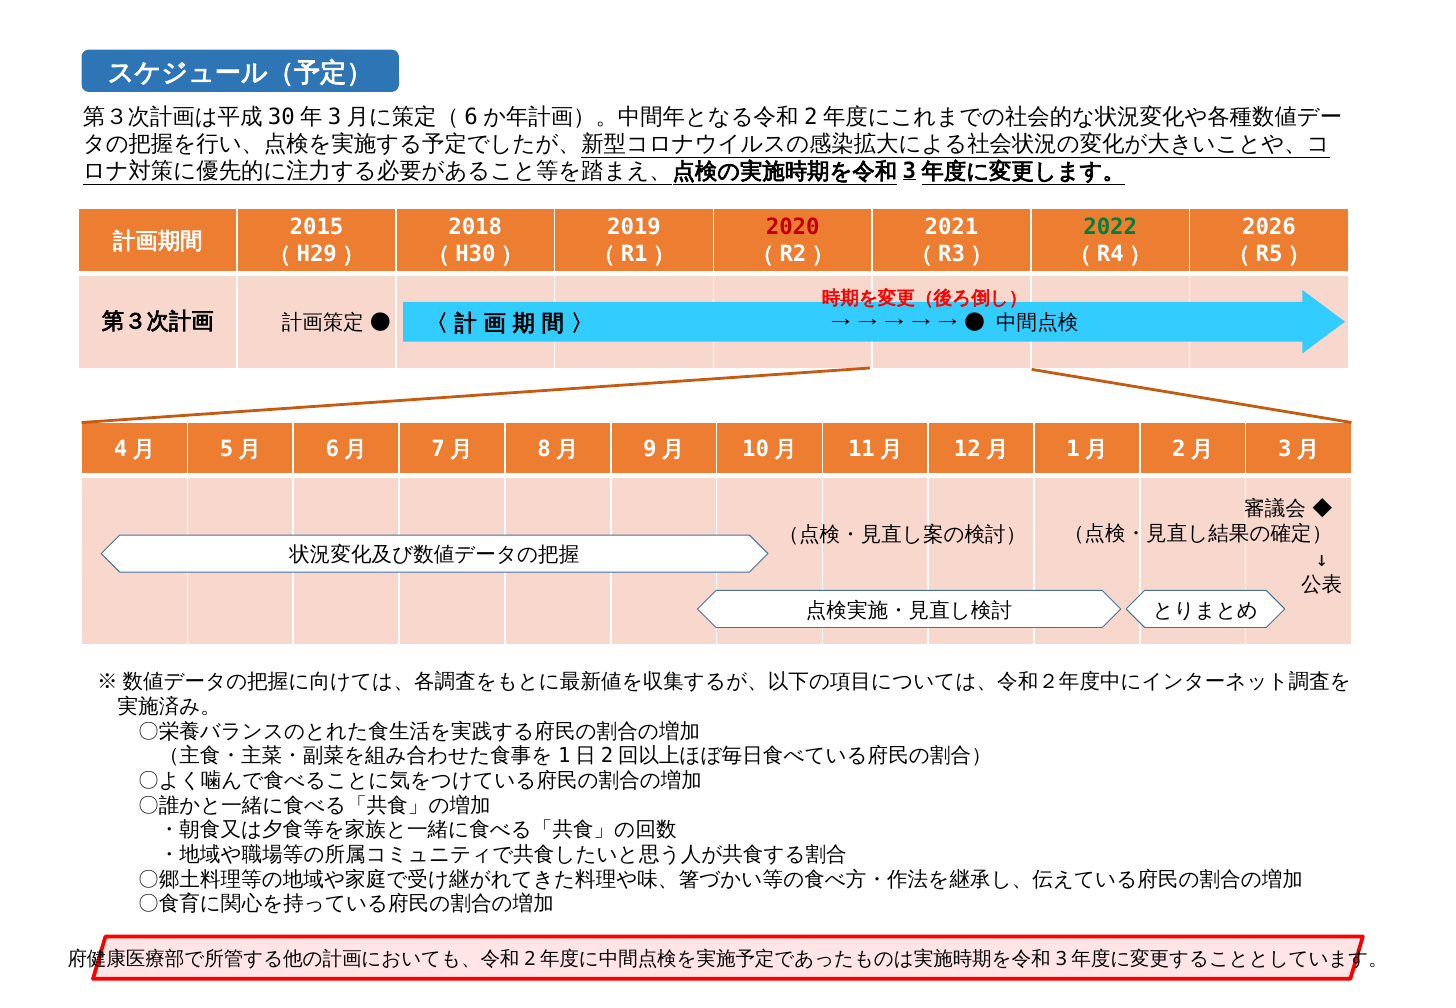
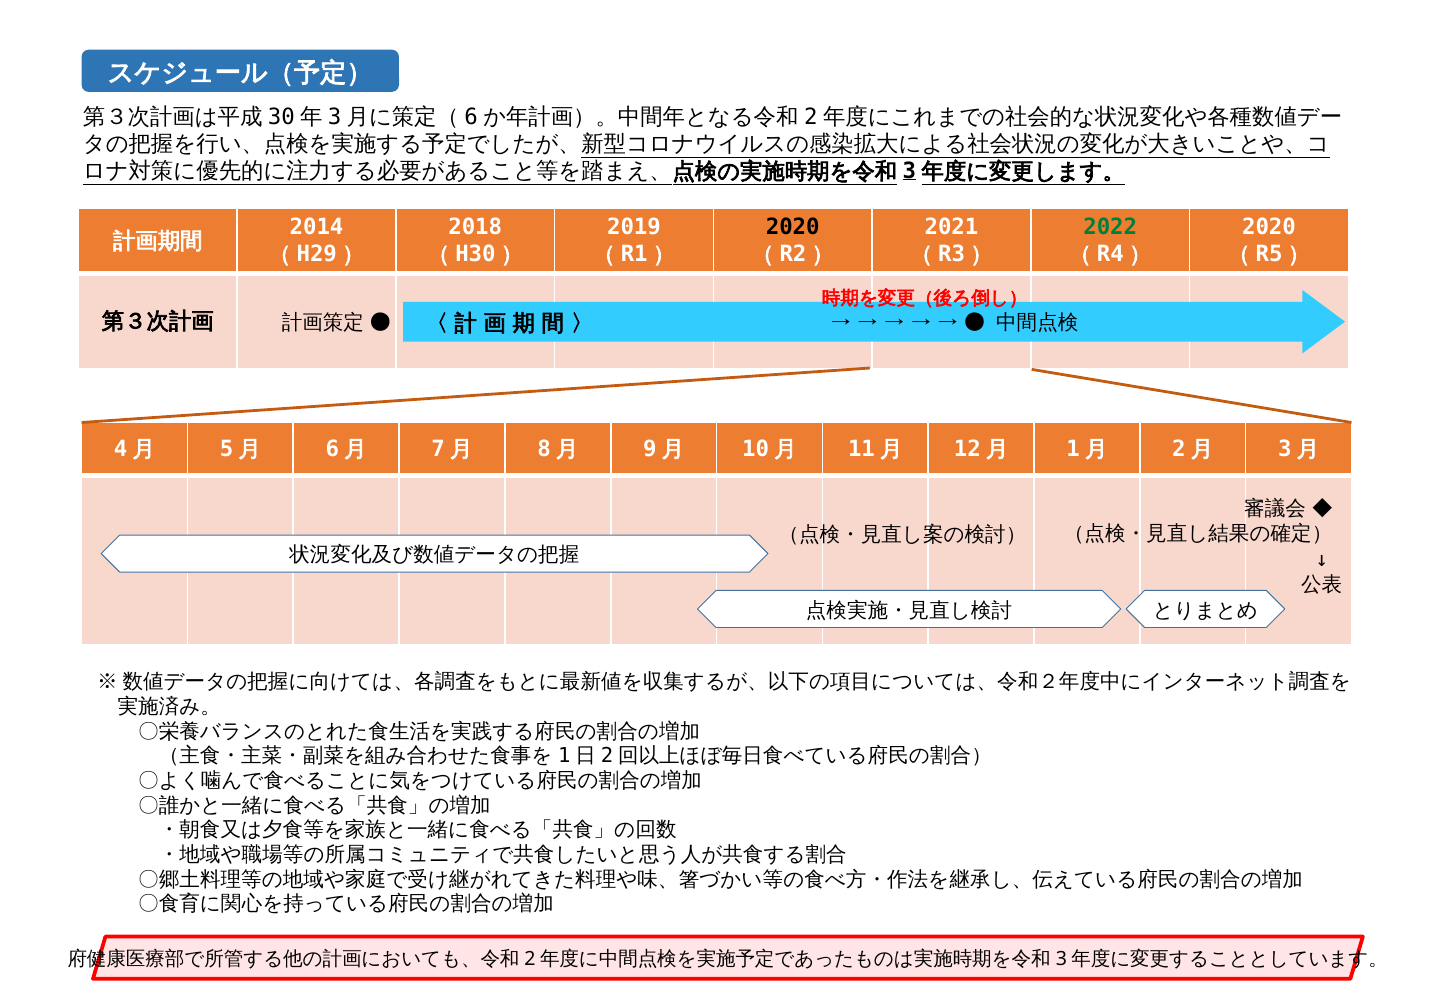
2015: 2015 -> 2014
2020 at (793, 227) colour: red -> black
2026 at (1269, 227): 2026 -> 2020
